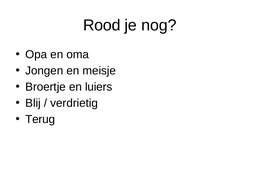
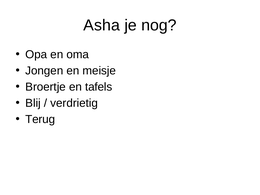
Rood: Rood -> Asha
luiers: luiers -> tafels
